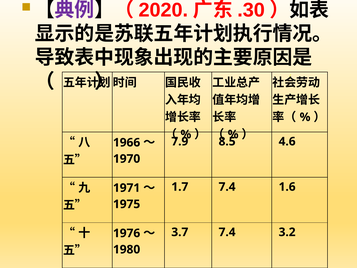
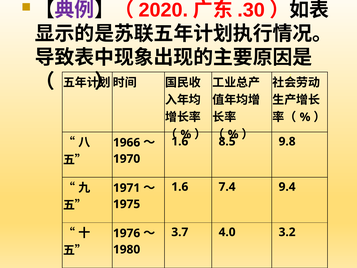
7.9 at (180, 141): 7.9 -> 1.6
4.6: 4.6 -> 9.8
1.7 at (180, 187): 1.7 -> 1.6
1.6: 1.6 -> 9.4
3.7 7.4: 7.4 -> 4.0
